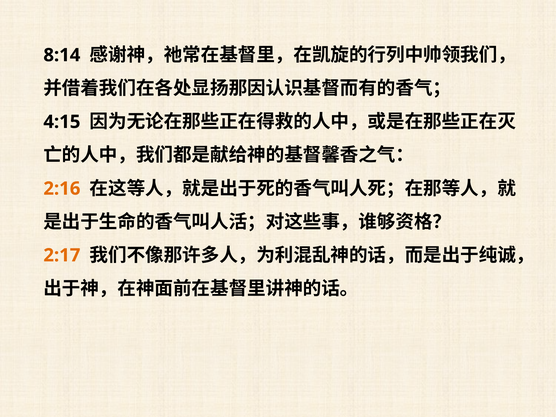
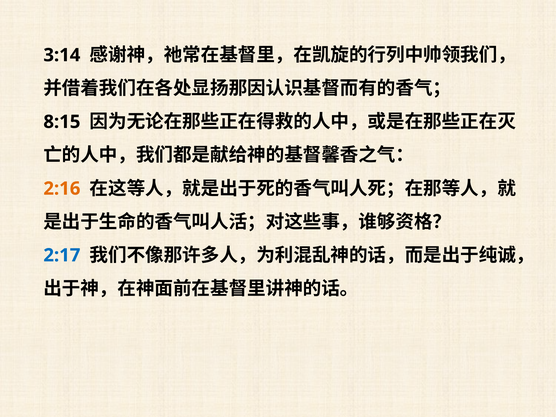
8:14: 8:14 -> 3:14
4:15: 4:15 -> 8:15
2:17 colour: orange -> blue
